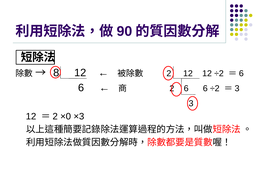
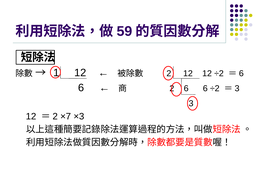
90: 90 -> 59
8: 8 -> 1
×0: ×0 -> ×7
